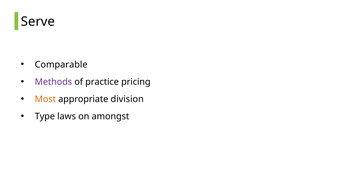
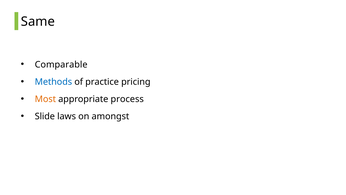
Serve: Serve -> Same
Methods colour: purple -> blue
division: division -> process
Type: Type -> Slide
